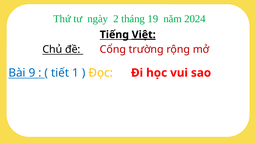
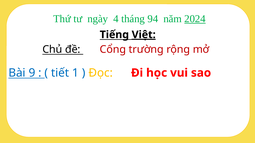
2: 2 -> 4
19: 19 -> 94
2024 underline: none -> present
